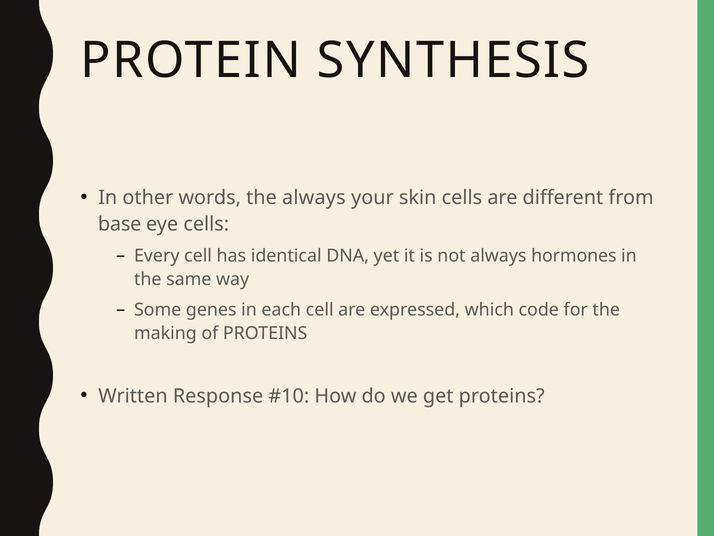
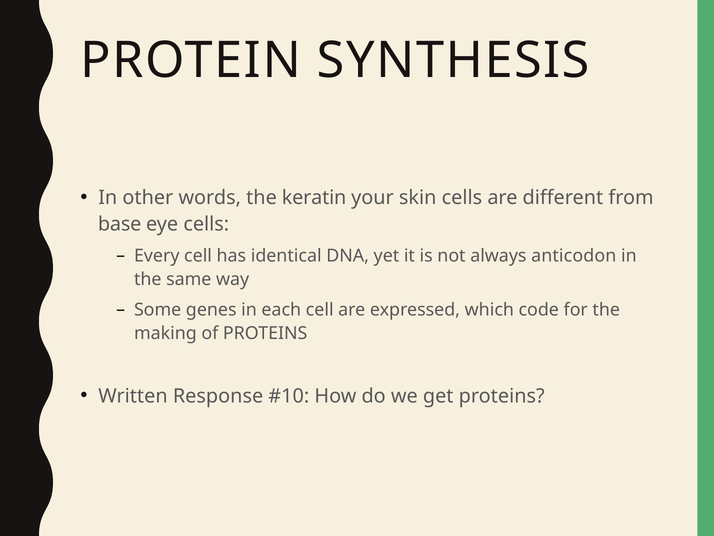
the always: always -> keratin
hormones: hormones -> anticodon
